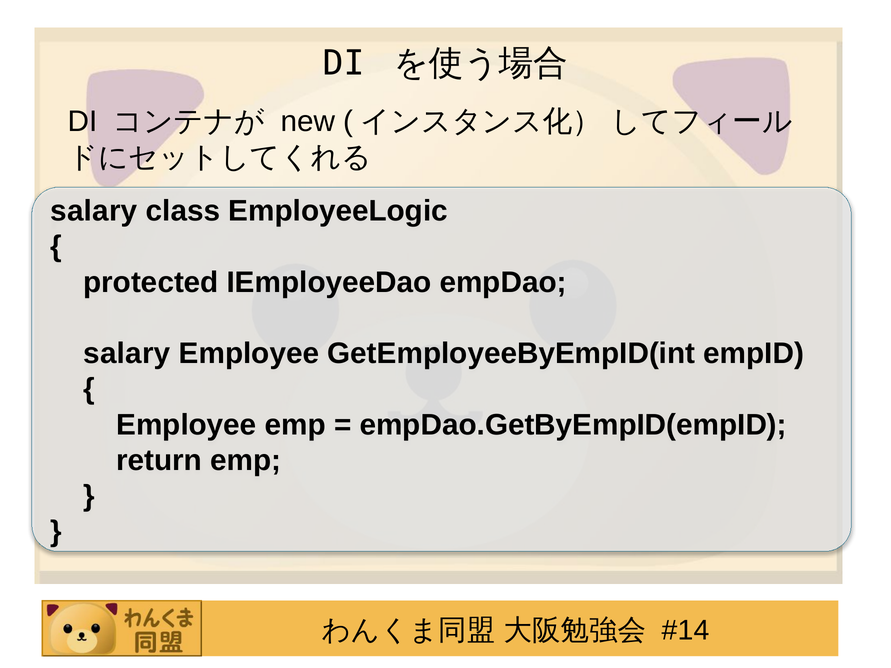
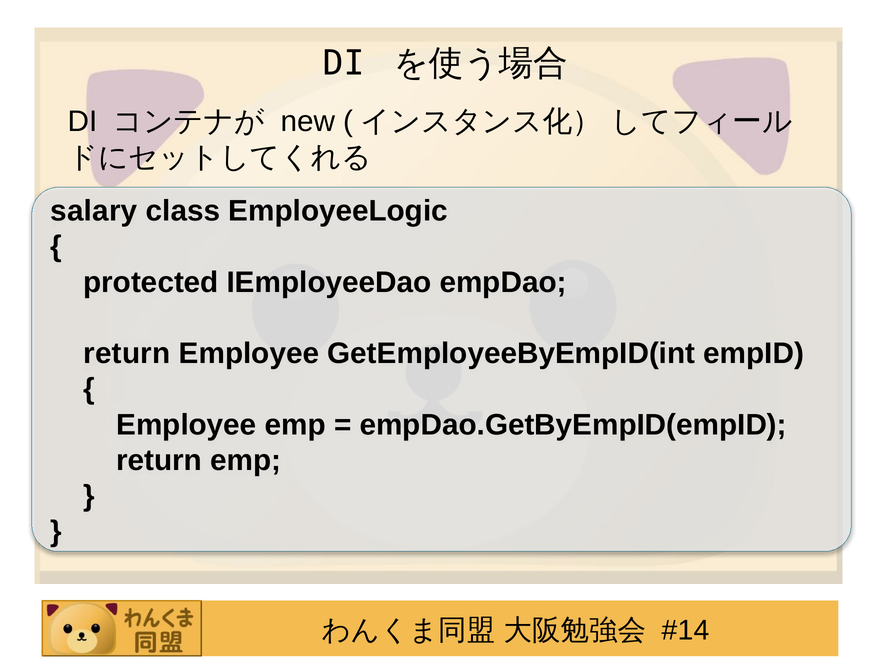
salary at (127, 354): salary -> return
